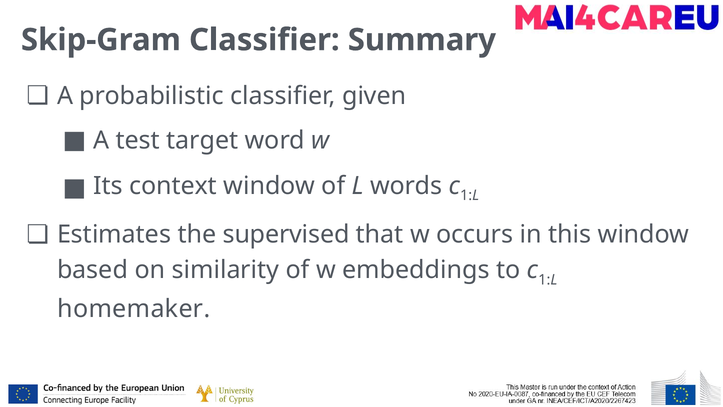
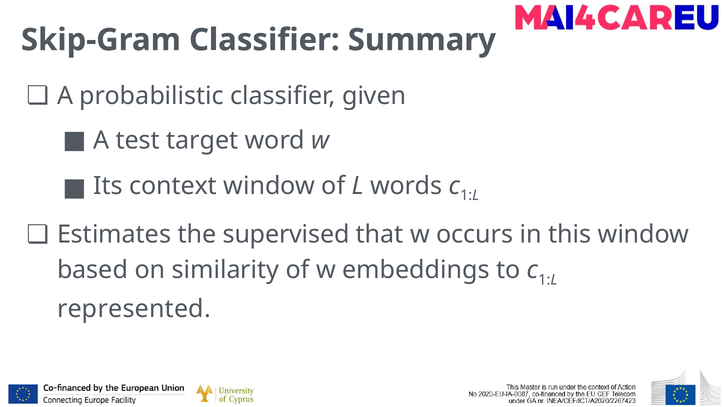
homemaker: homemaker -> represented
